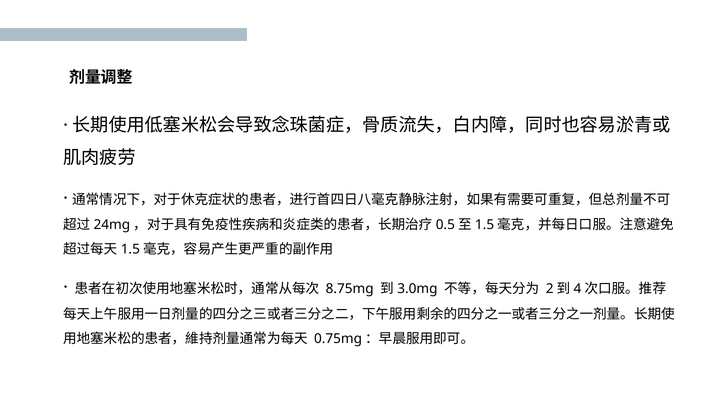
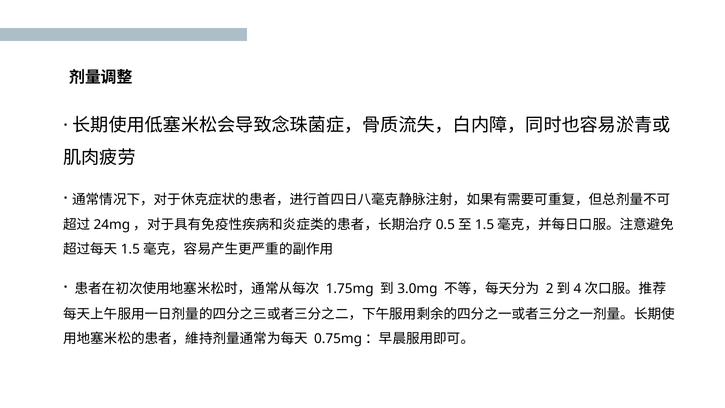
8.75mg: 8.75mg -> 1.75mg
